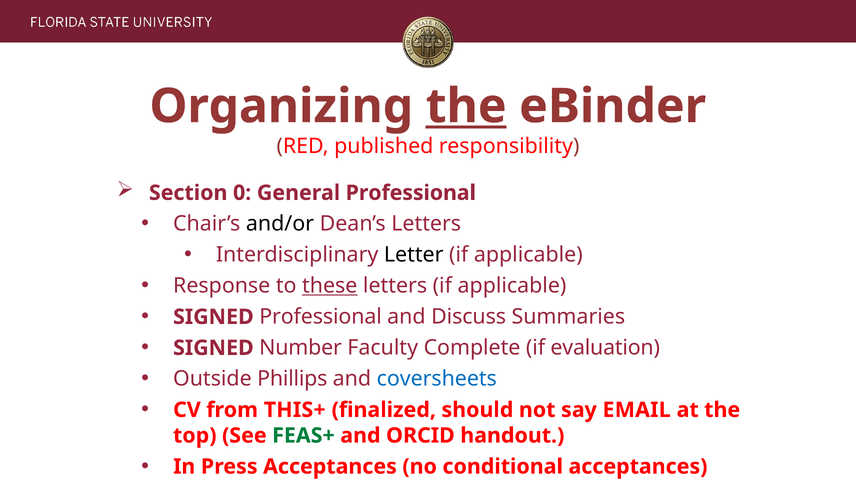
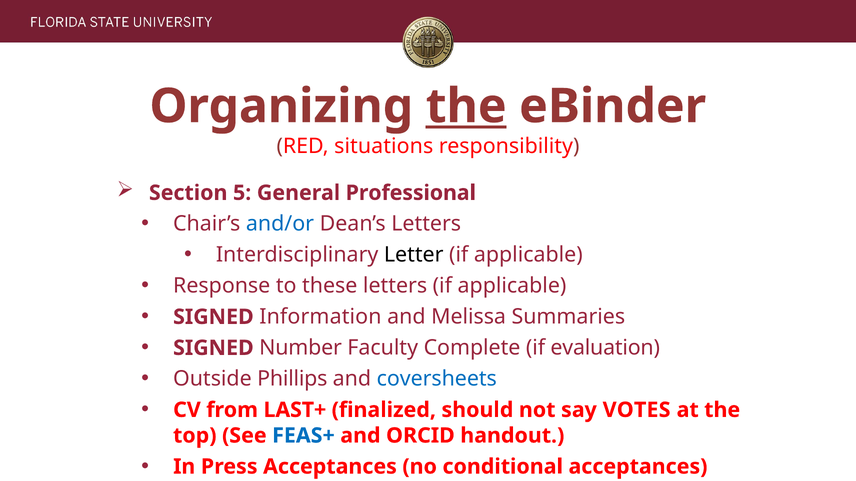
published: published -> situations
0: 0 -> 5
and/or colour: black -> blue
these underline: present -> none
SIGNED Professional: Professional -> Information
Discuss: Discuss -> Melissa
THIS+: THIS+ -> LAST+
EMAIL: EMAIL -> VOTES
FEAS+ colour: green -> blue
